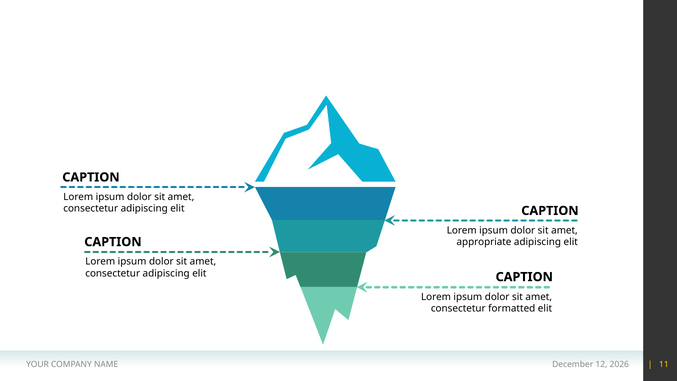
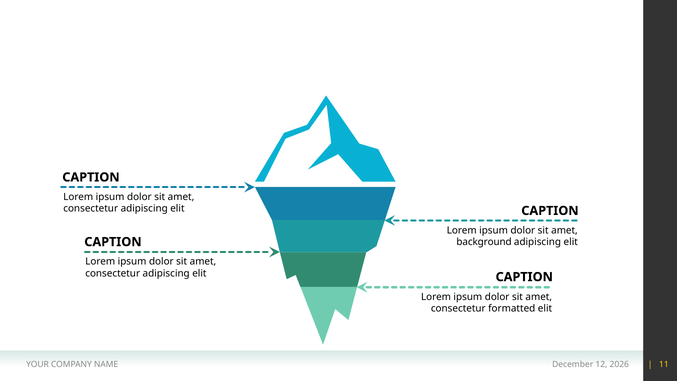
appropriate: appropriate -> background
